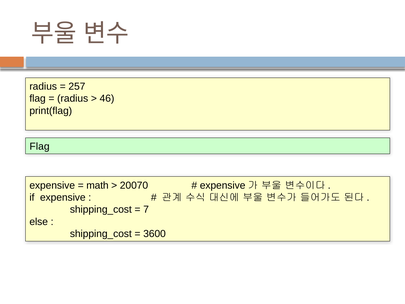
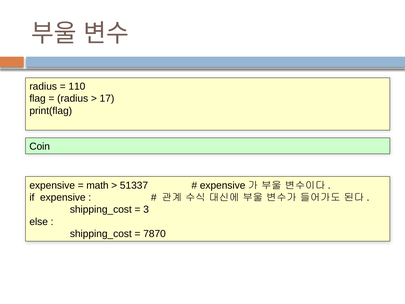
257: 257 -> 110
46: 46 -> 17
Flag at (40, 146): Flag -> Coin
20070: 20070 -> 51337
7: 7 -> 3
3600: 3600 -> 7870
